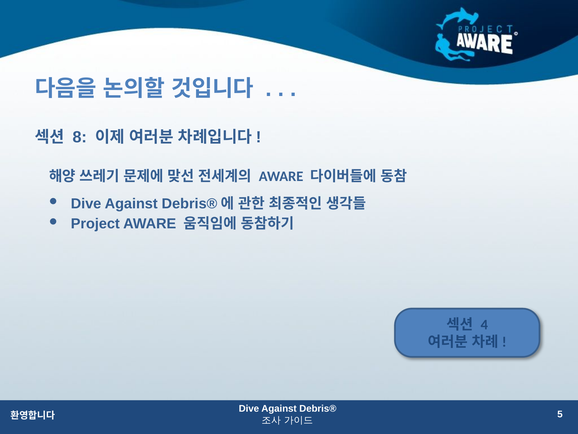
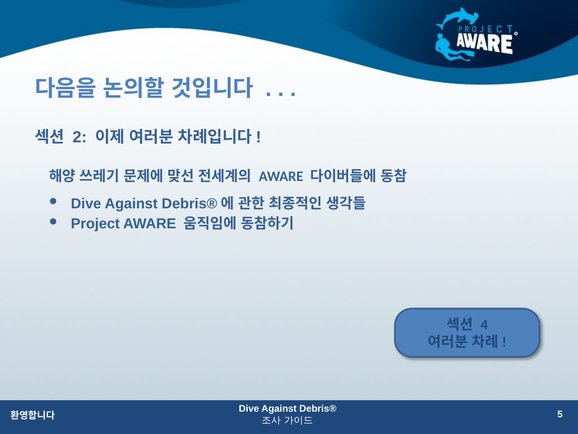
8: 8 -> 2
